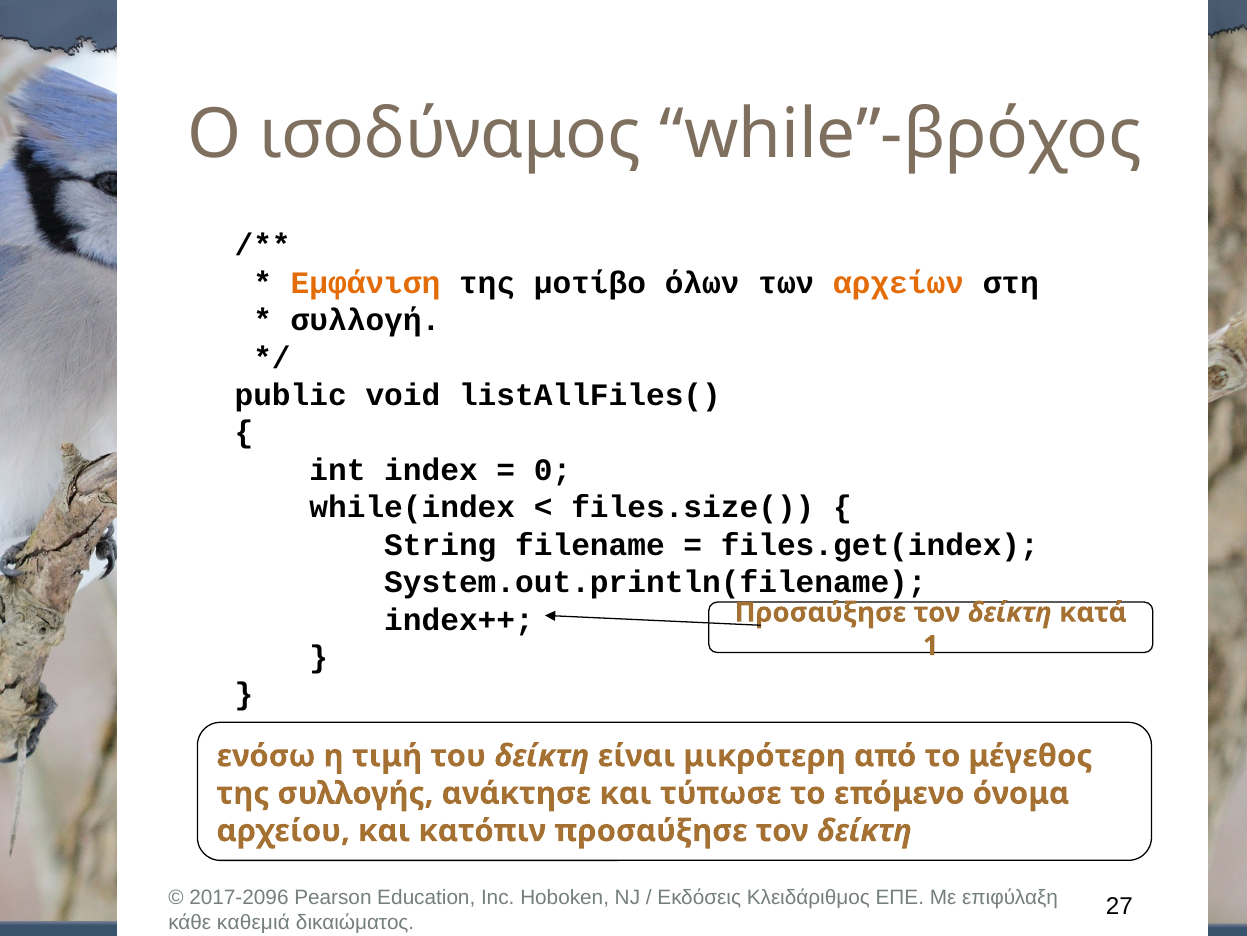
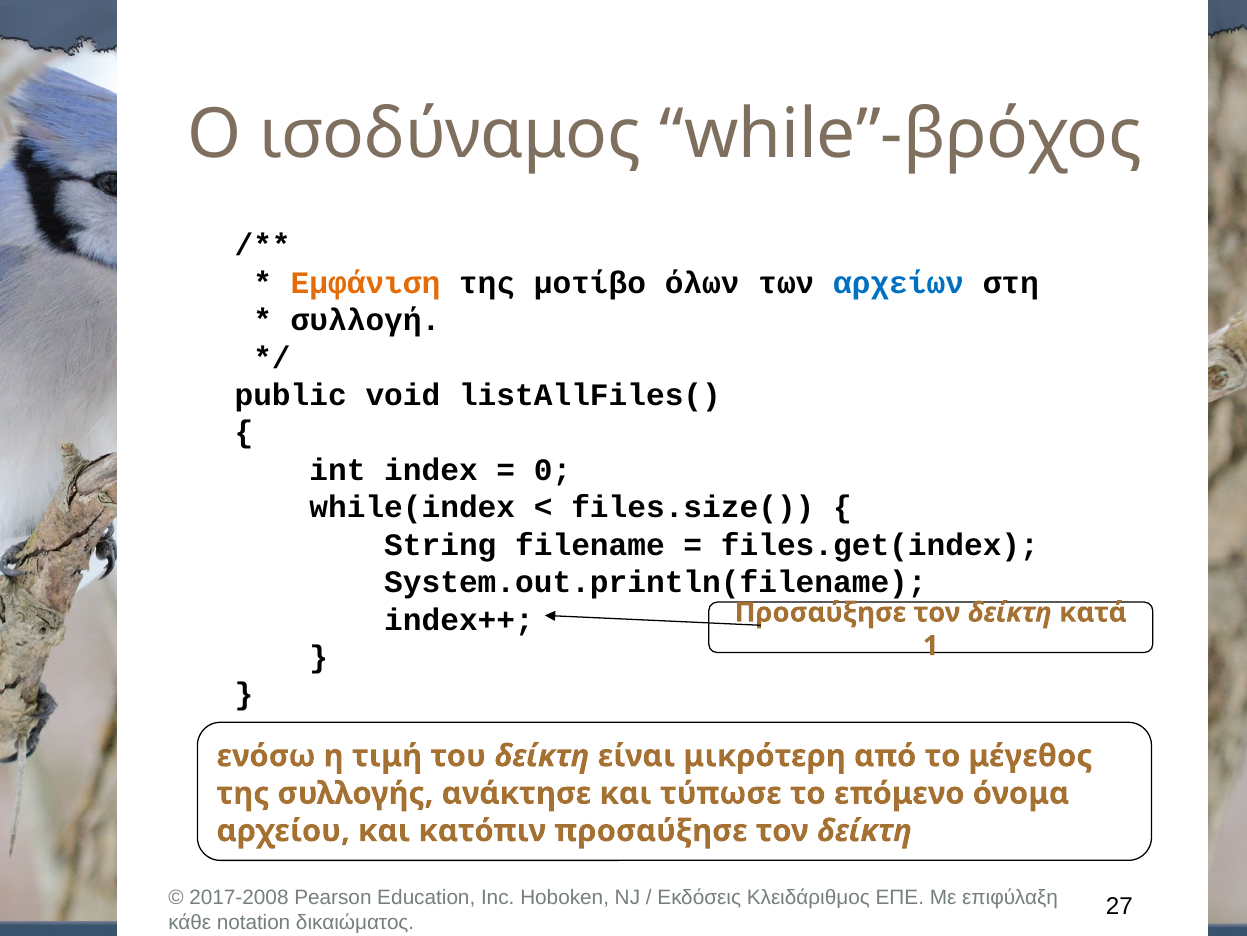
αρχείων colour: orange -> blue
2017-2096: 2017-2096 -> 2017-2008
καθεμιά: καθεμιά -> notation
